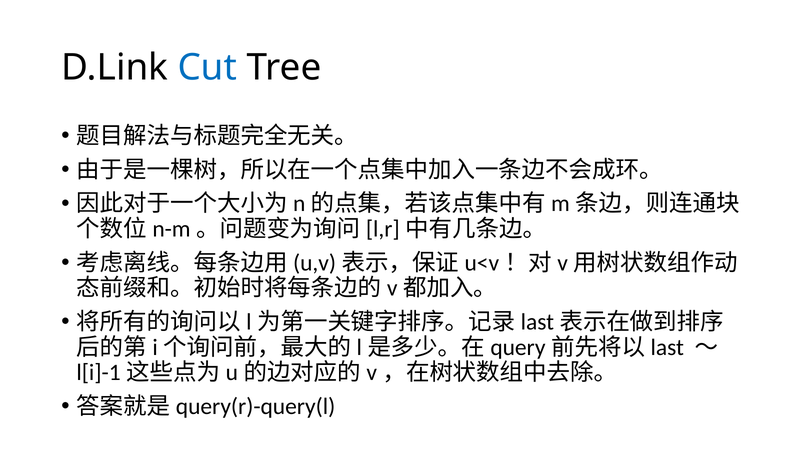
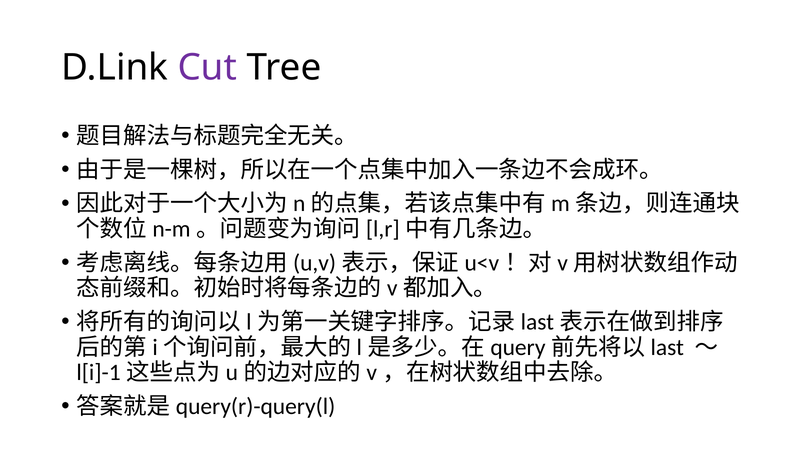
Cut colour: blue -> purple
